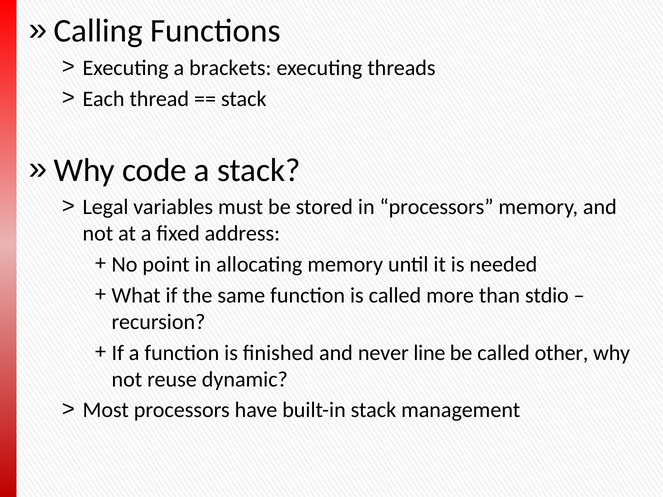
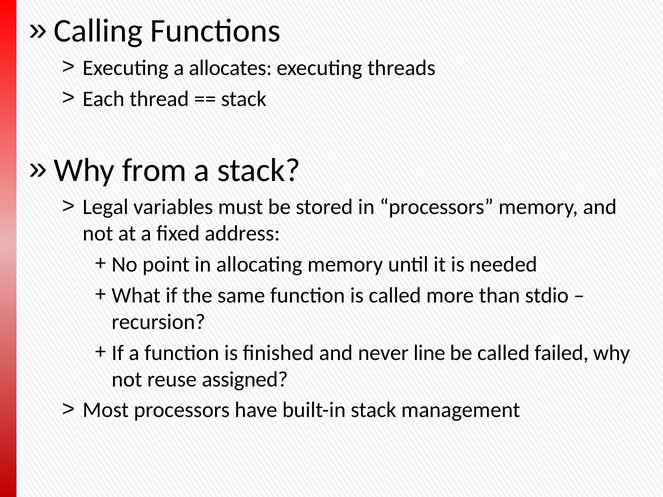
brackets: brackets -> allocates
code: code -> from
other: other -> failed
dynamic: dynamic -> assigned
